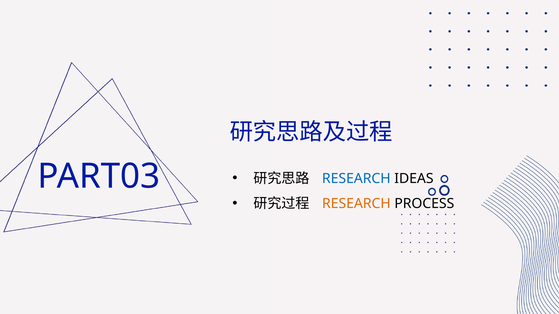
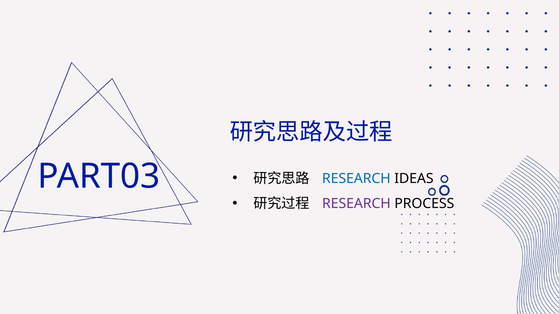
RESEARCH at (356, 204) colour: orange -> purple
